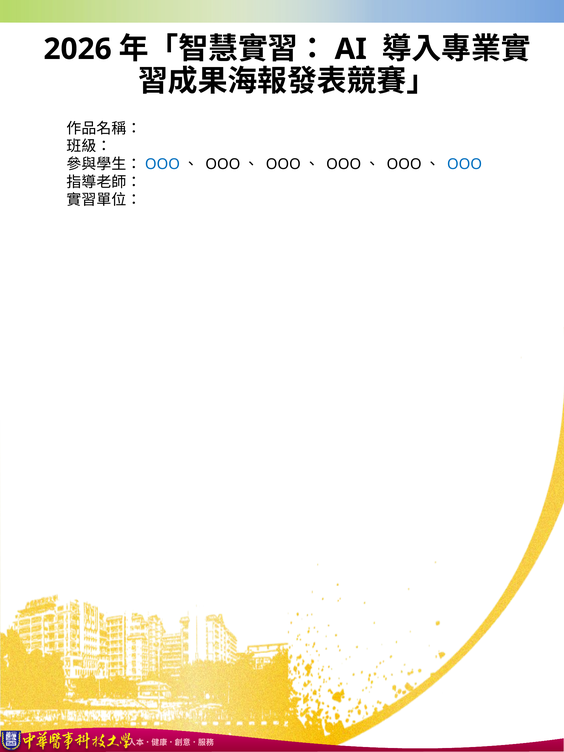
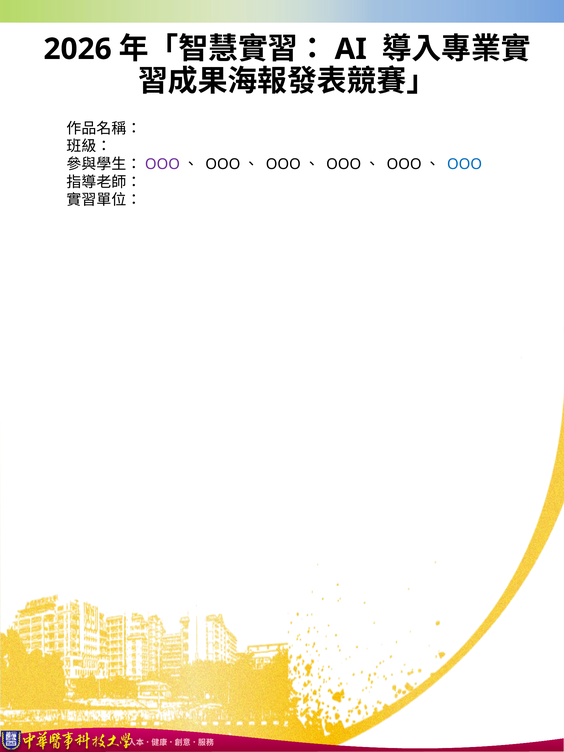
OOO at (162, 164) colour: blue -> purple
